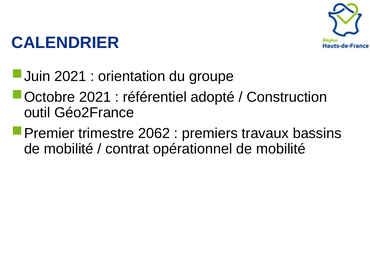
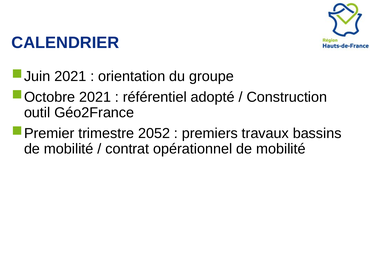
2062: 2062 -> 2052
